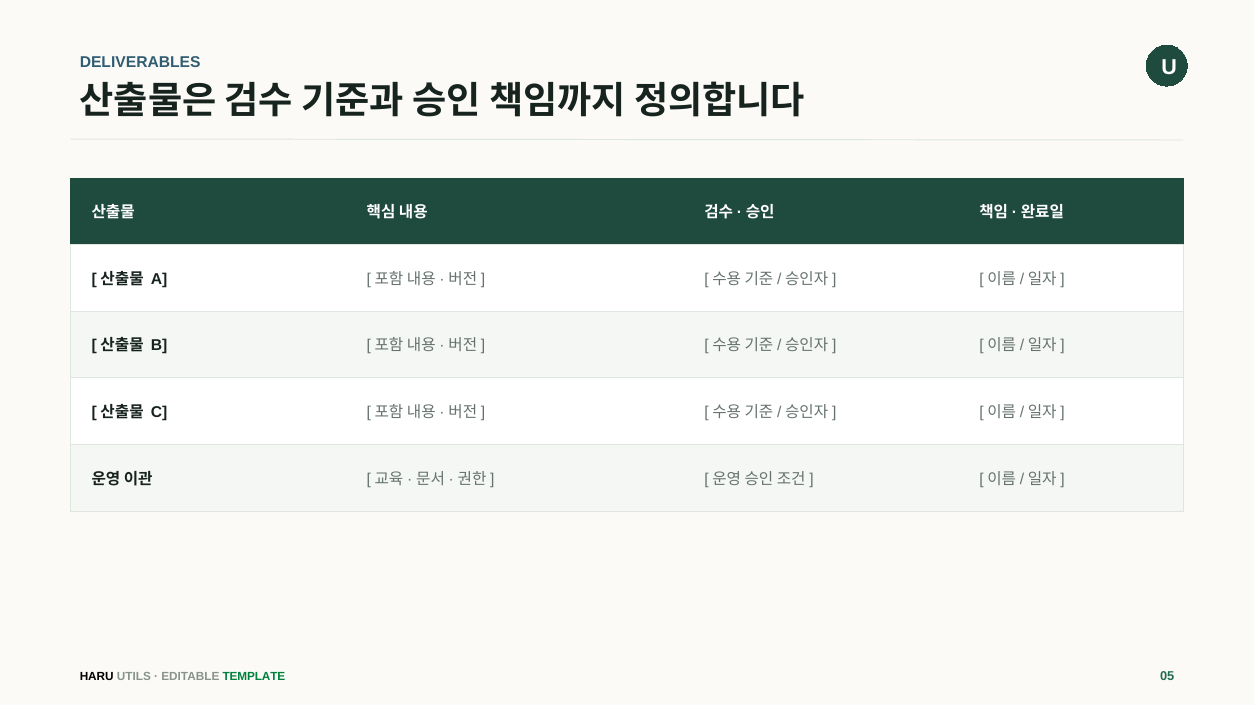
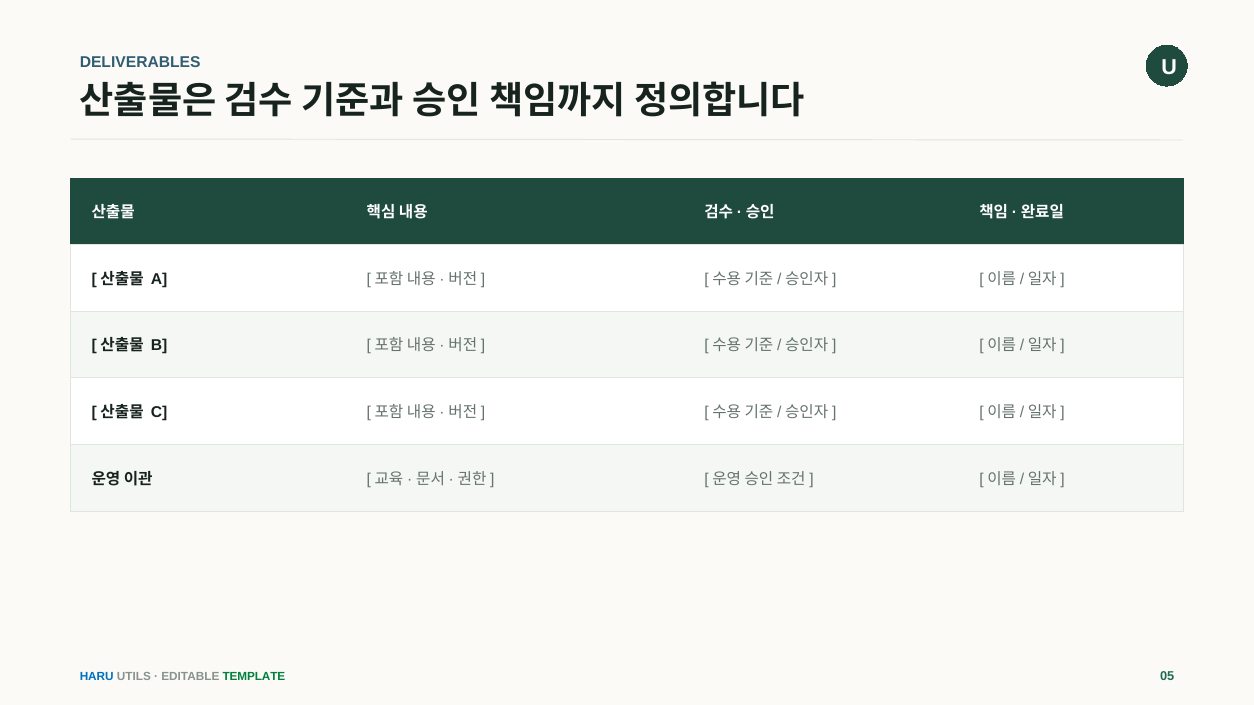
HARU colour: black -> blue
